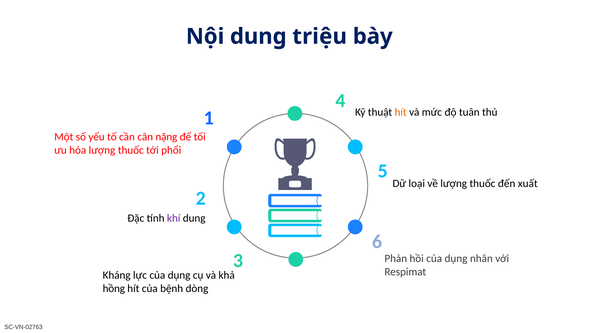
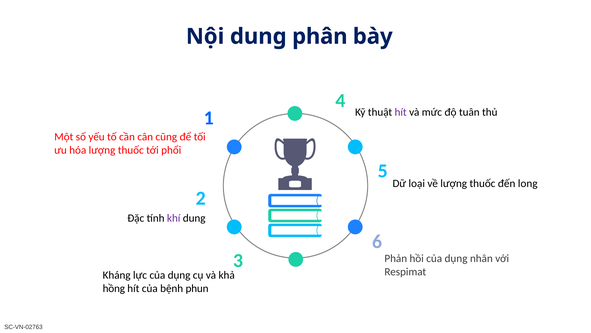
triệu: triệu -> phân
hít at (401, 112) colour: orange -> purple
nặng: nặng -> cũng
xuất: xuất -> long
dòng: dòng -> phun
